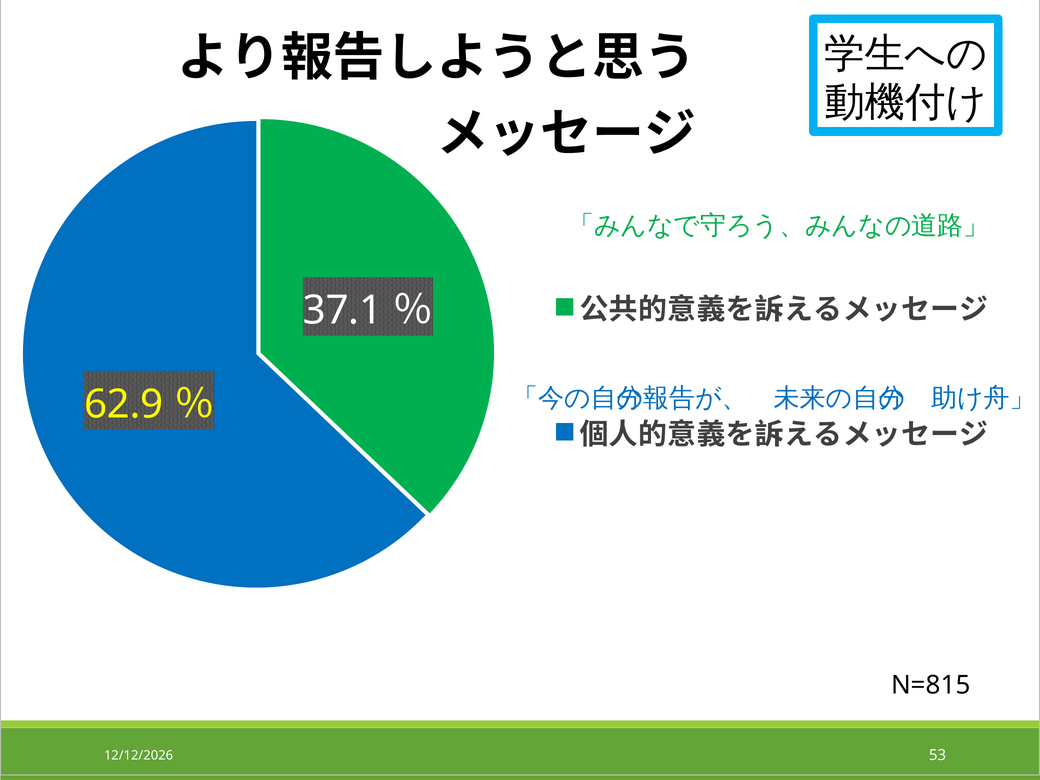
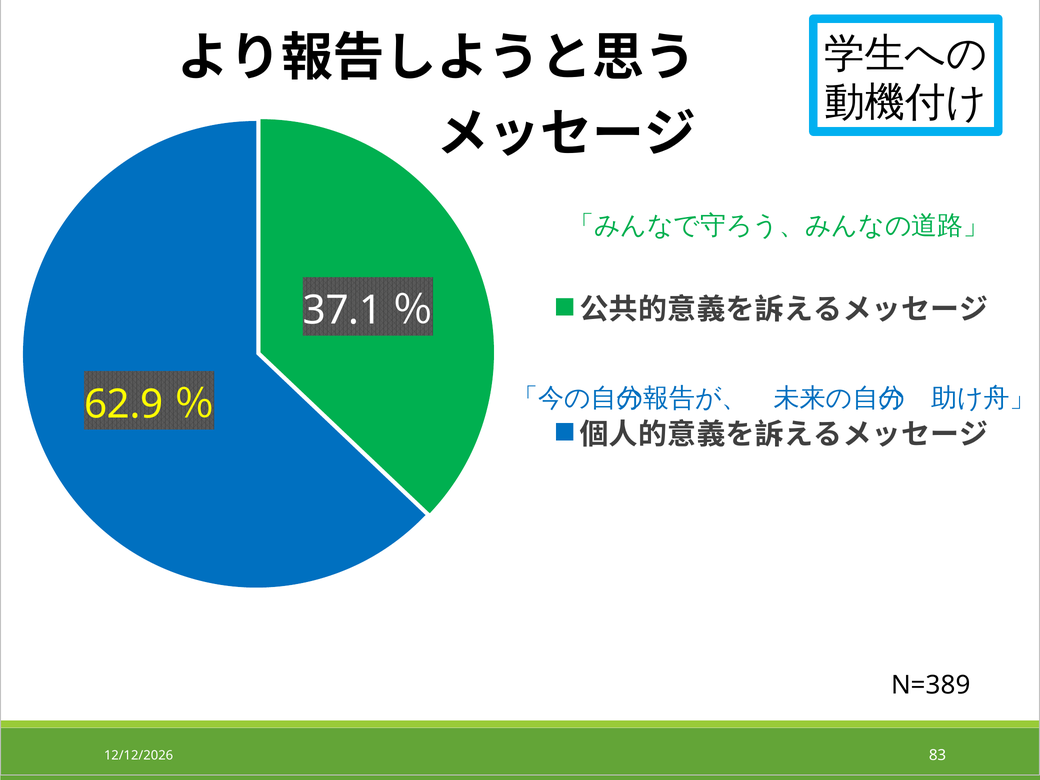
N=815: N=815 -> N=389
53: 53 -> 83
